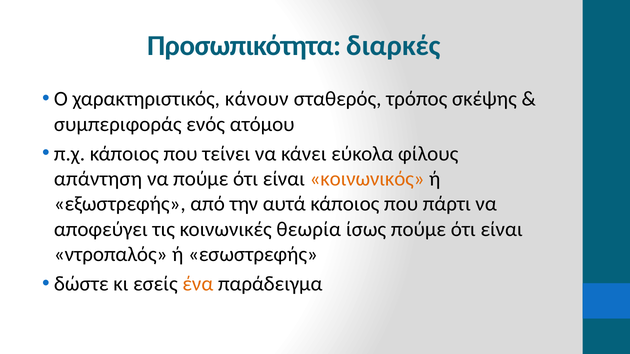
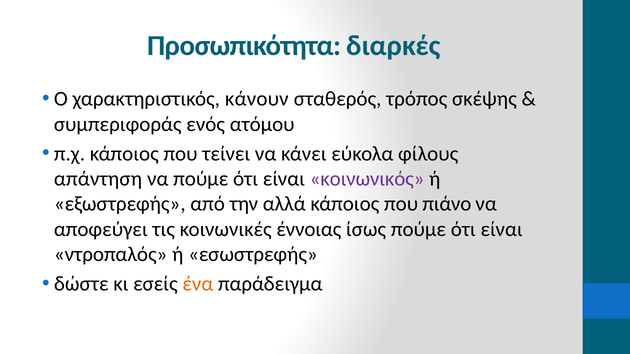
κοινωνικός colour: orange -> purple
αυτά: αυτά -> αλλά
πάρτι: πάρτι -> πιάνο
θεωρία: θεωρία -> έννοιας
